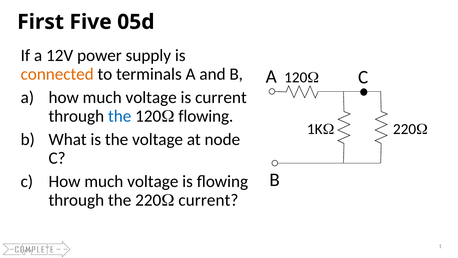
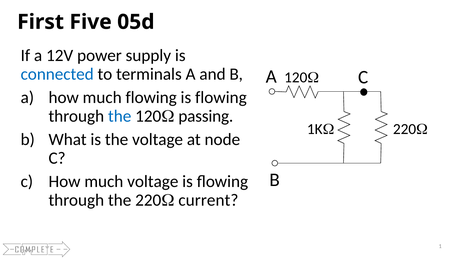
connected colour: orange -> blue
a how much voltage: voltage -> flowing
current at (221, 97): current -> flowing
120 flowing: flowing -> passing
